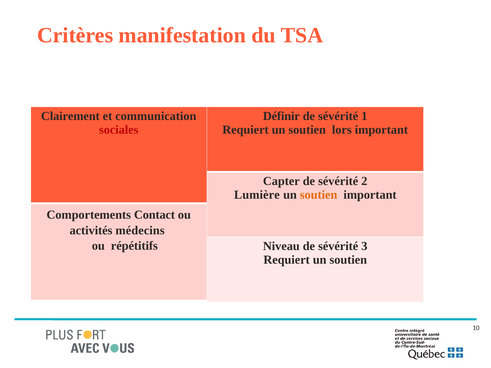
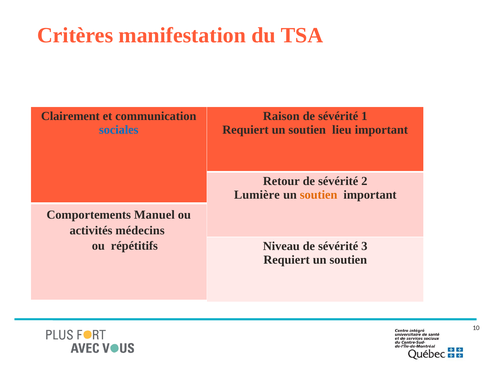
Définir: Définir -> Raison
sociales colour: red -> blue
lors: lors -> lieu
Capter: Capter -> Retour
Contact: Contact -> Manuel
